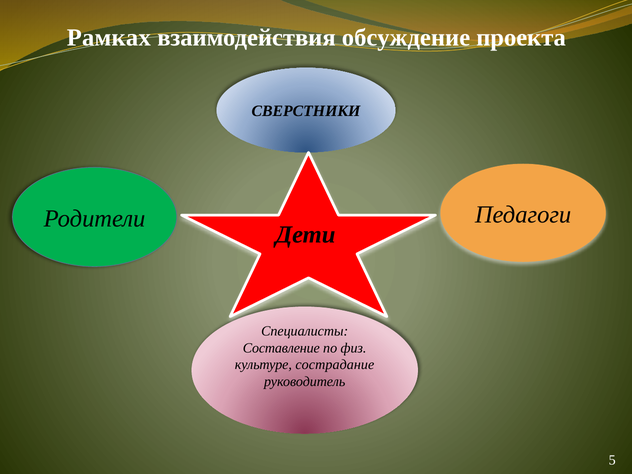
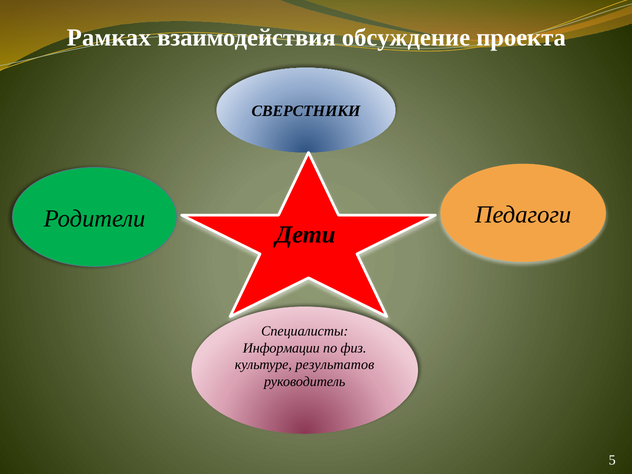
Составление: Составление -> Информации
сострадание: сострадание -> результатов
